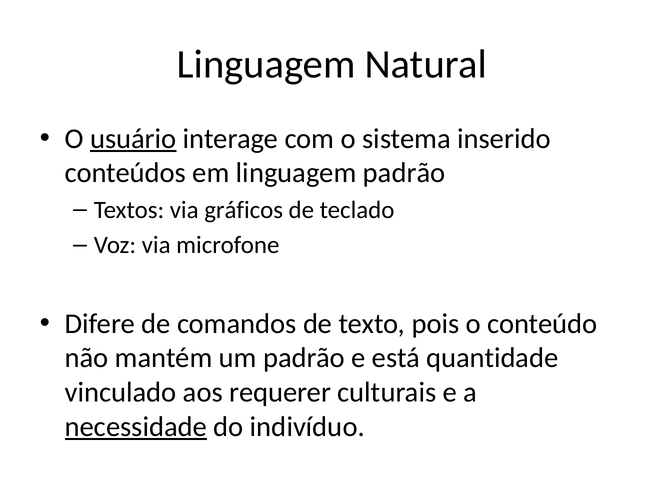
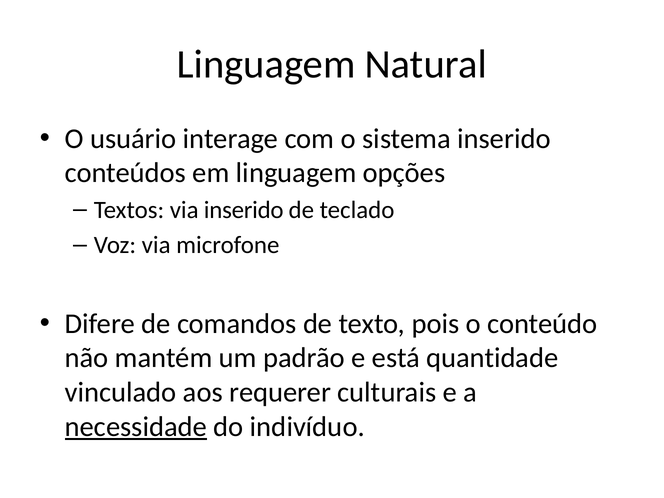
usuário underline: present -> none
linguagem padrão: padrão -> opções
via gráficos: gráficos -> inserido
